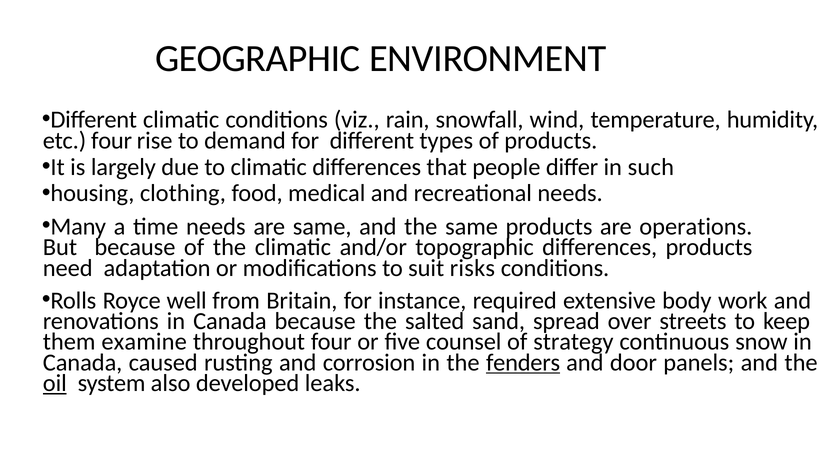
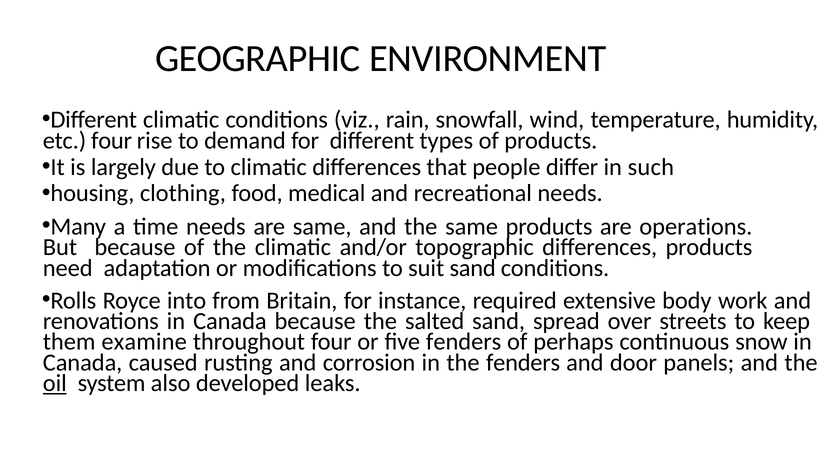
suit risks: risks -> sand
well: well -> into
five counsel: counsel -> fenders
strategy: strategy -> perhaps
fenders at (523, 362) underline: present -> none
